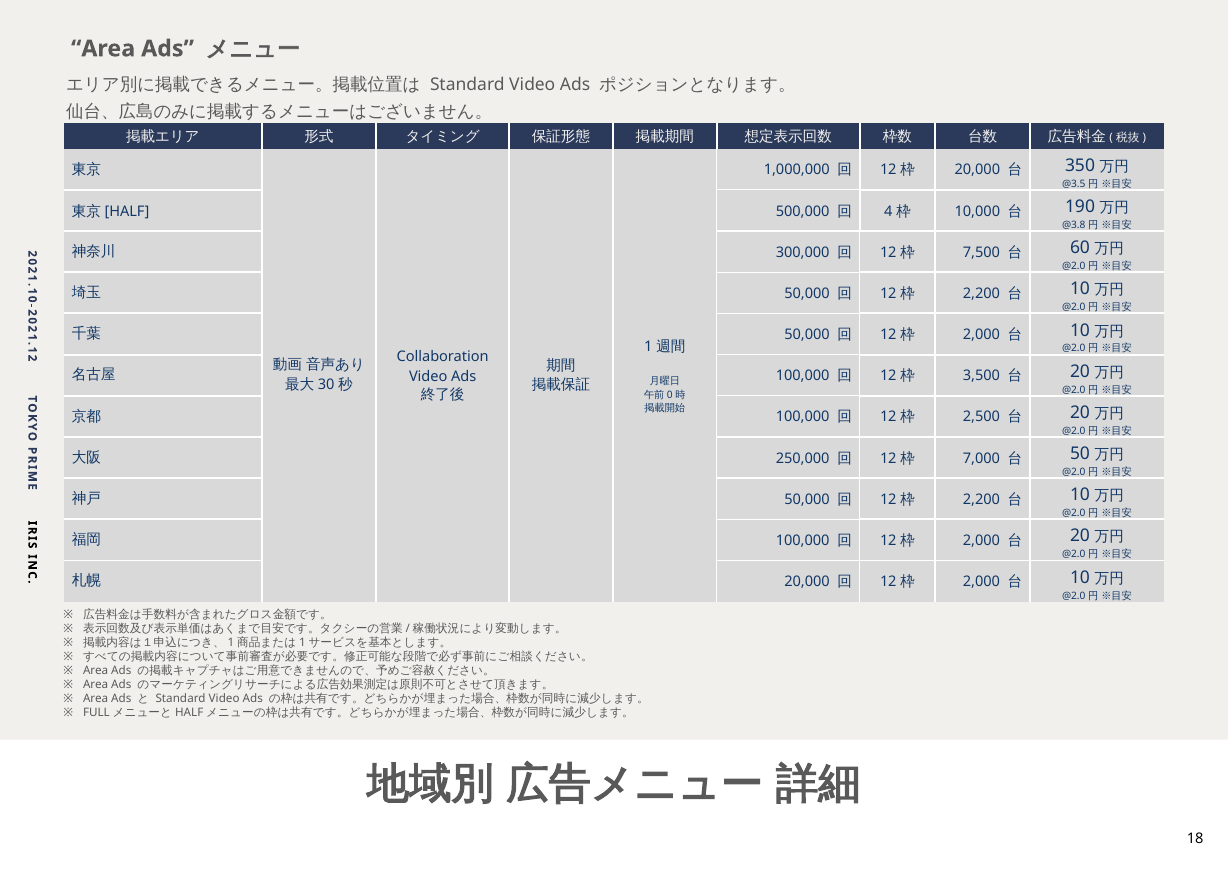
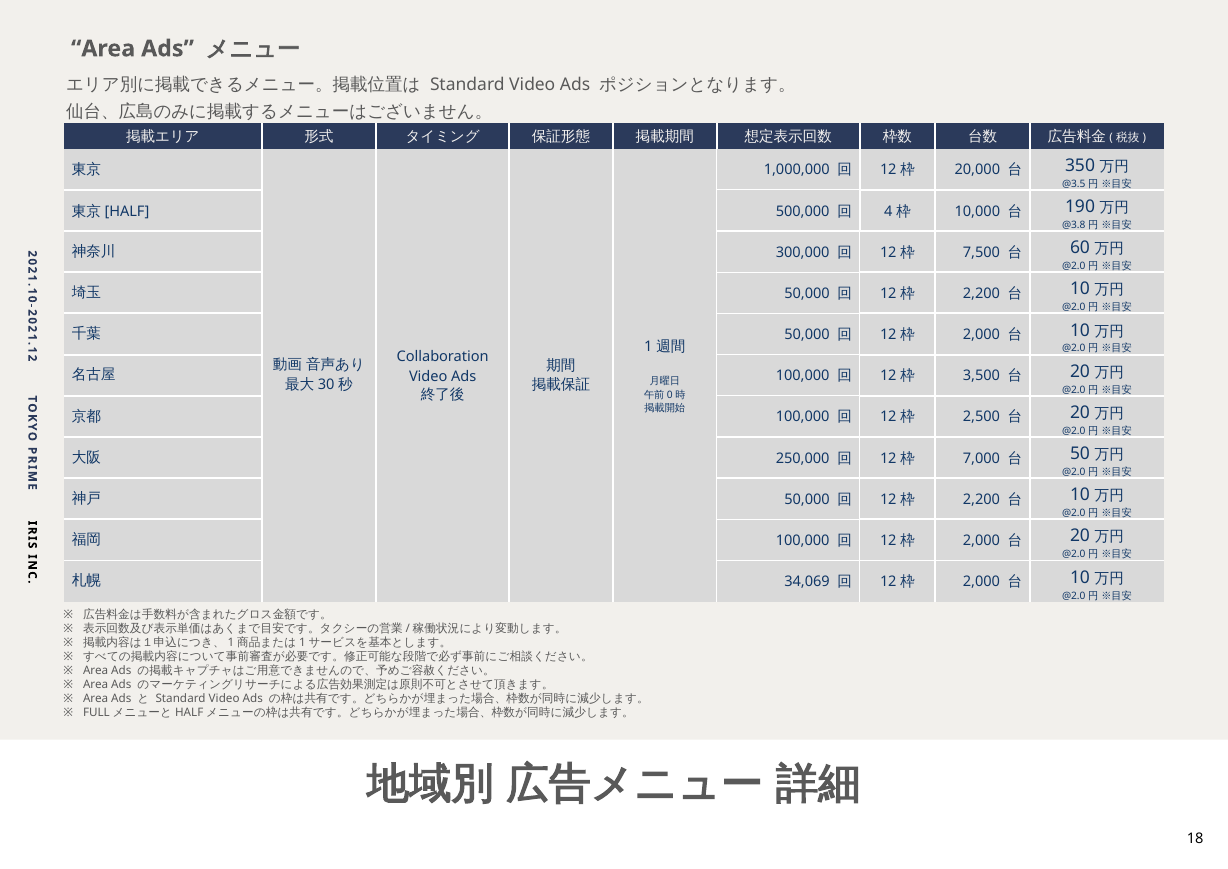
20,000 at (807, 581): 20,000 -> 34,069
